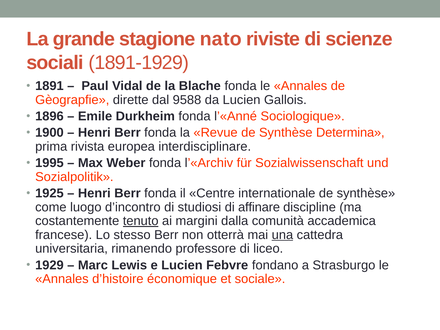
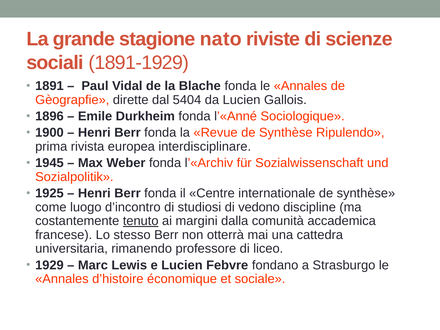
9588: 9588 -> 5404
Determina: Determina -> Ripulendo
1995: 1995 -> 1945
affinare: affinare -> vedono
una underline: present -> none
